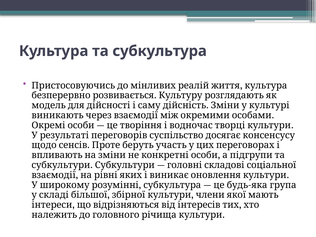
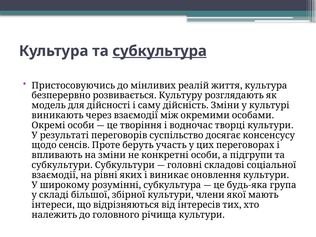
субкультура at (160, 51) underline: none -> present
